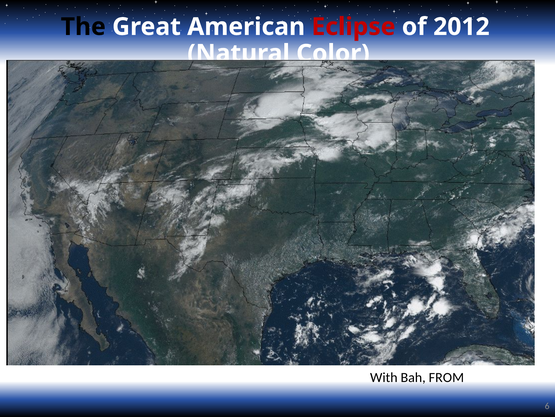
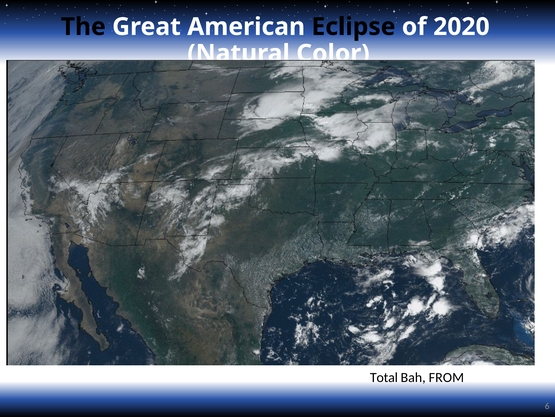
Eclipse colour: red -> black
2012: 2012 -> 2020
With: With -> Total
